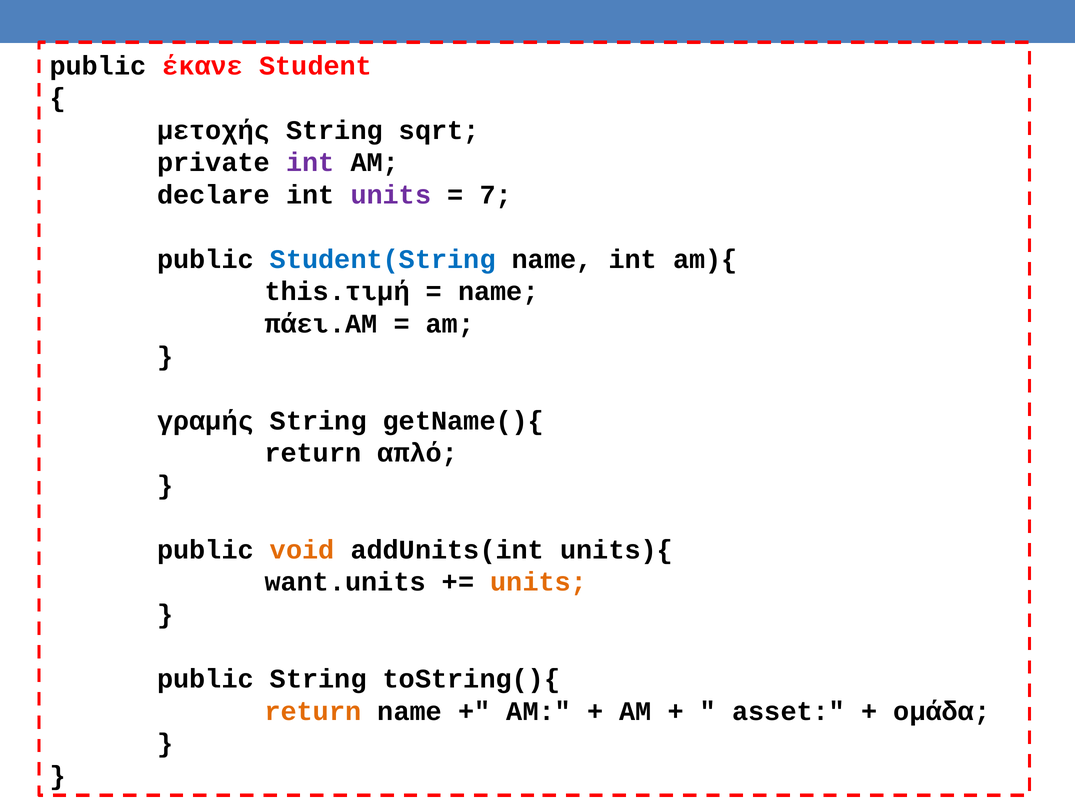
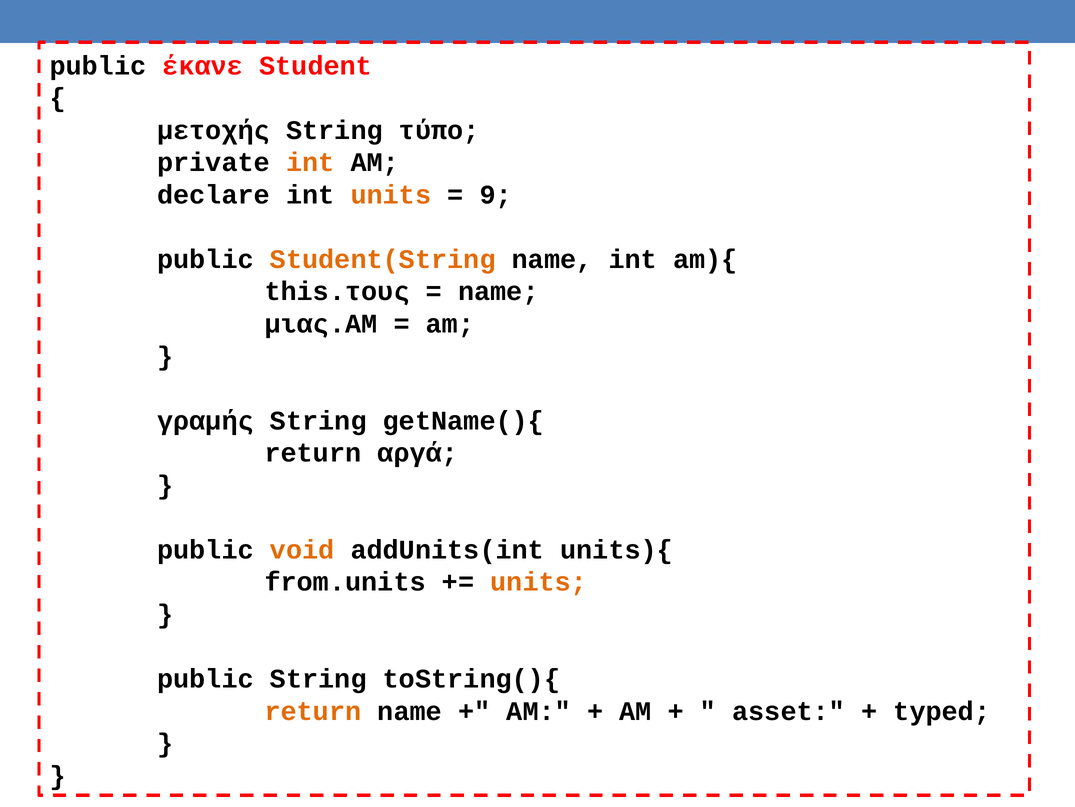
sqrt: sqrt -> τύπο
int at (310, 162) colour: purple -> orange
units at (391, 195) colour: purple -> orange
7: 7 -> 9
Student(String colour: blue -> orange
this.τιμή: this.τιμή -> this.τους
πάει.AM: πάει.AM -> μιας.AM
απλό: απλό -> αργά
want.units: want.units -> from.units
ομάδα: ομάδα -> typed
